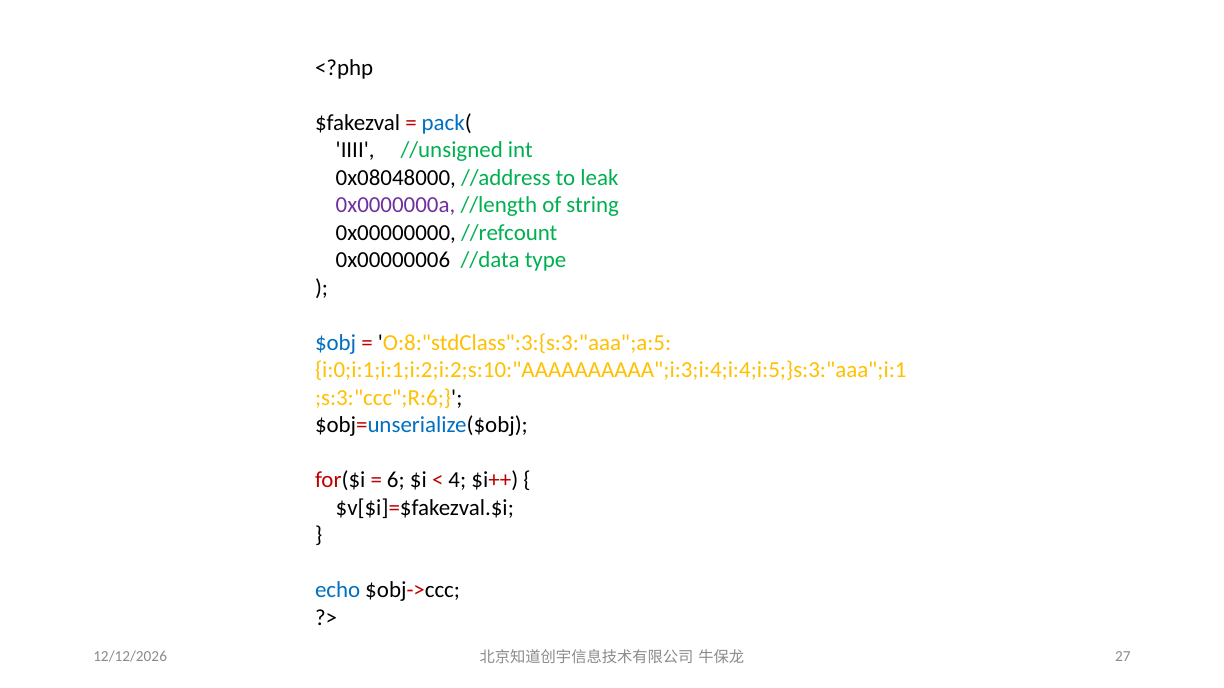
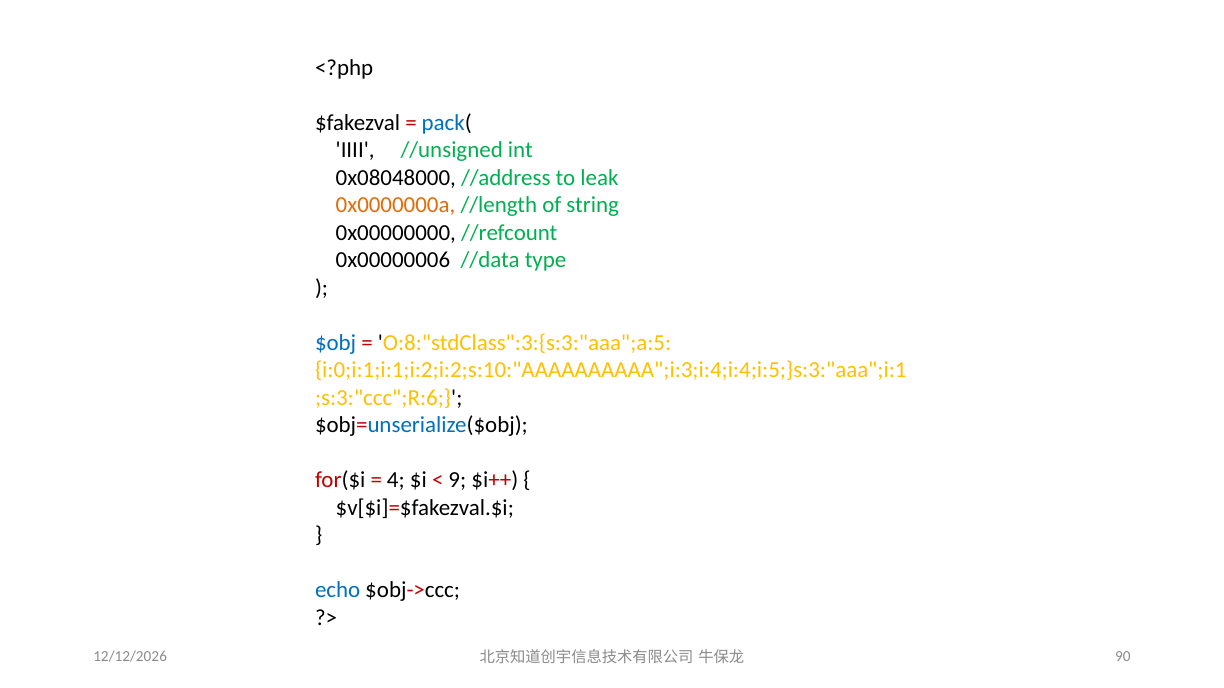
0x0000000a colour: purple -> orange
6: 6 -> 4
4: 4 -> 9
27: 27 -> 90
